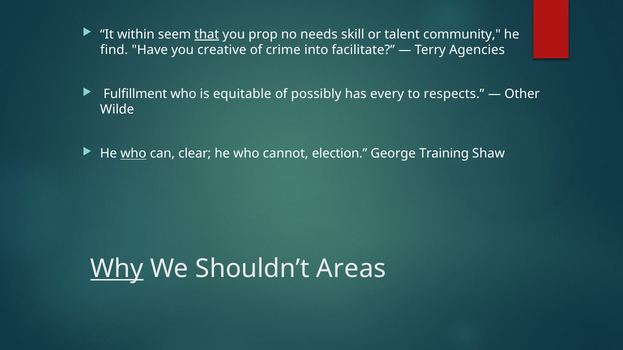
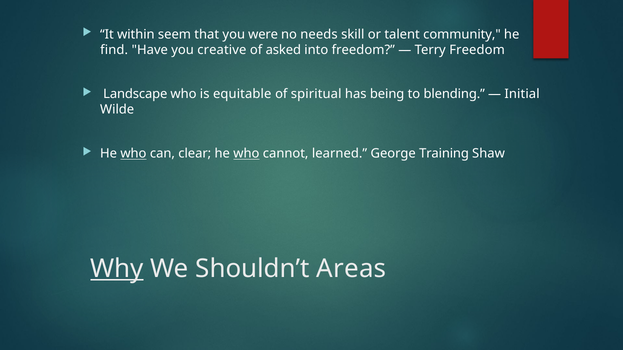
that underline: present -> none
prop: prop -> were
crime: crime -> asked
into facilitate: facilitate -> freedom
Terry Agencies: Agencies -> Freedom
Fulfillment: Fulfillment -> Landscape
possibly: possibly -> spiritual
every: every -> being
respects: respects -> blending
Other: Other -> Initial
who at (246, 154) underline: none -> present
election: election -> learned
